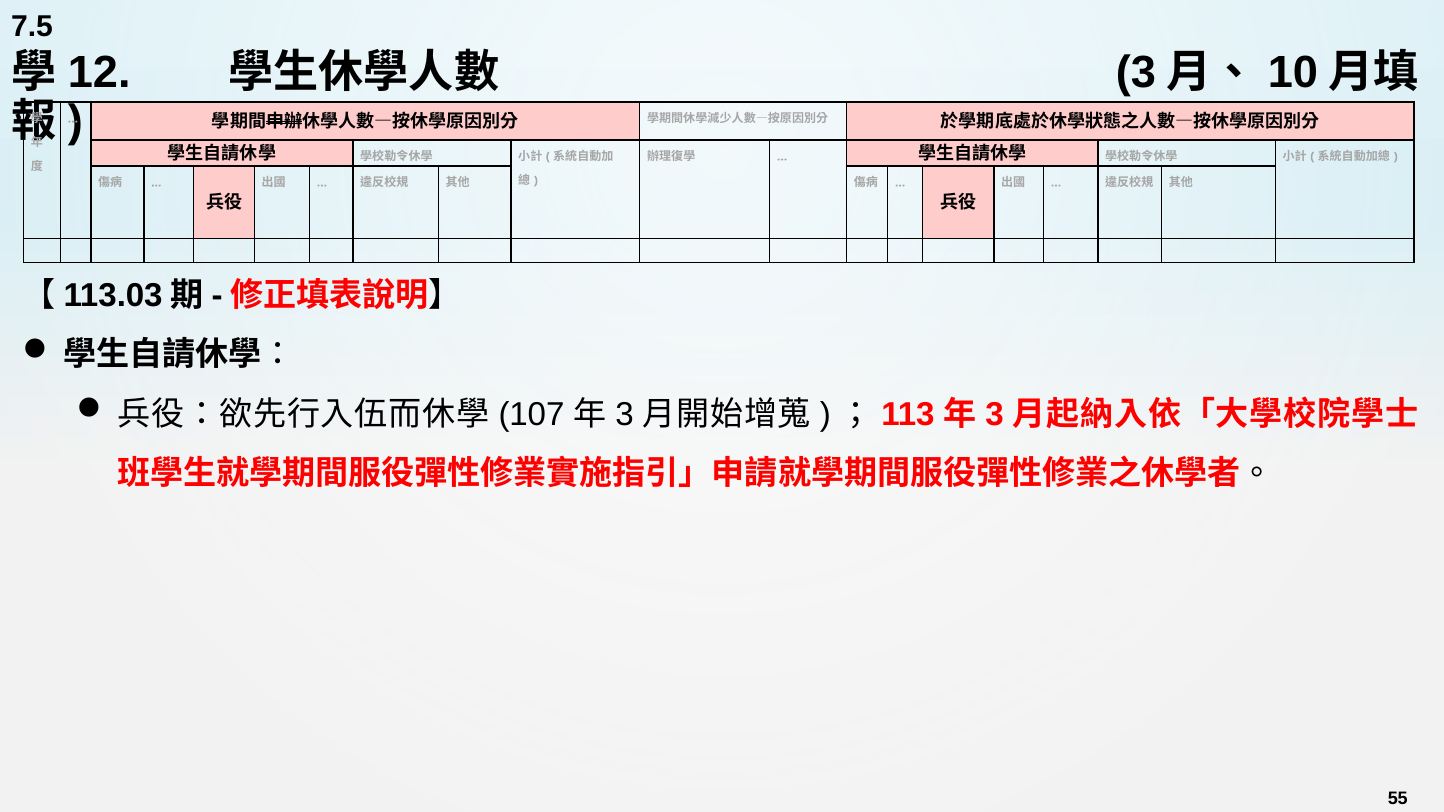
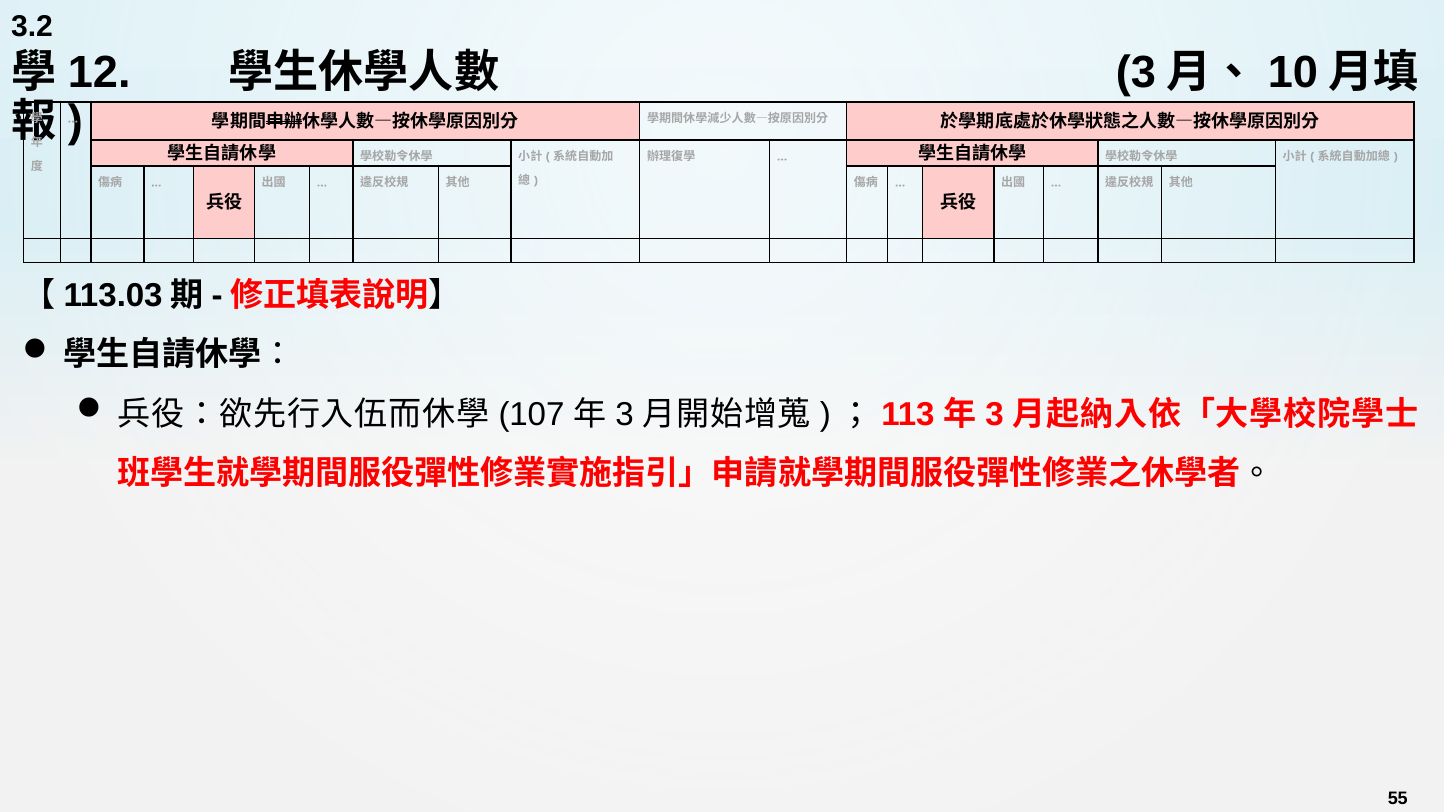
7.5: 7.5 -> 3.2
